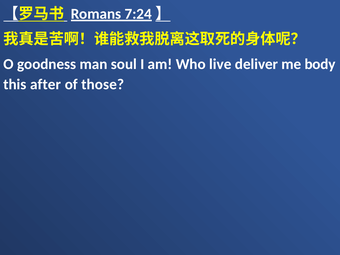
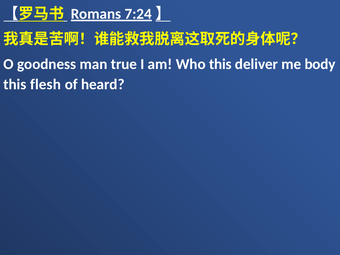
soul: soul -> true
Who live: live -> this
after: after -> flesh
those: those -> heard
